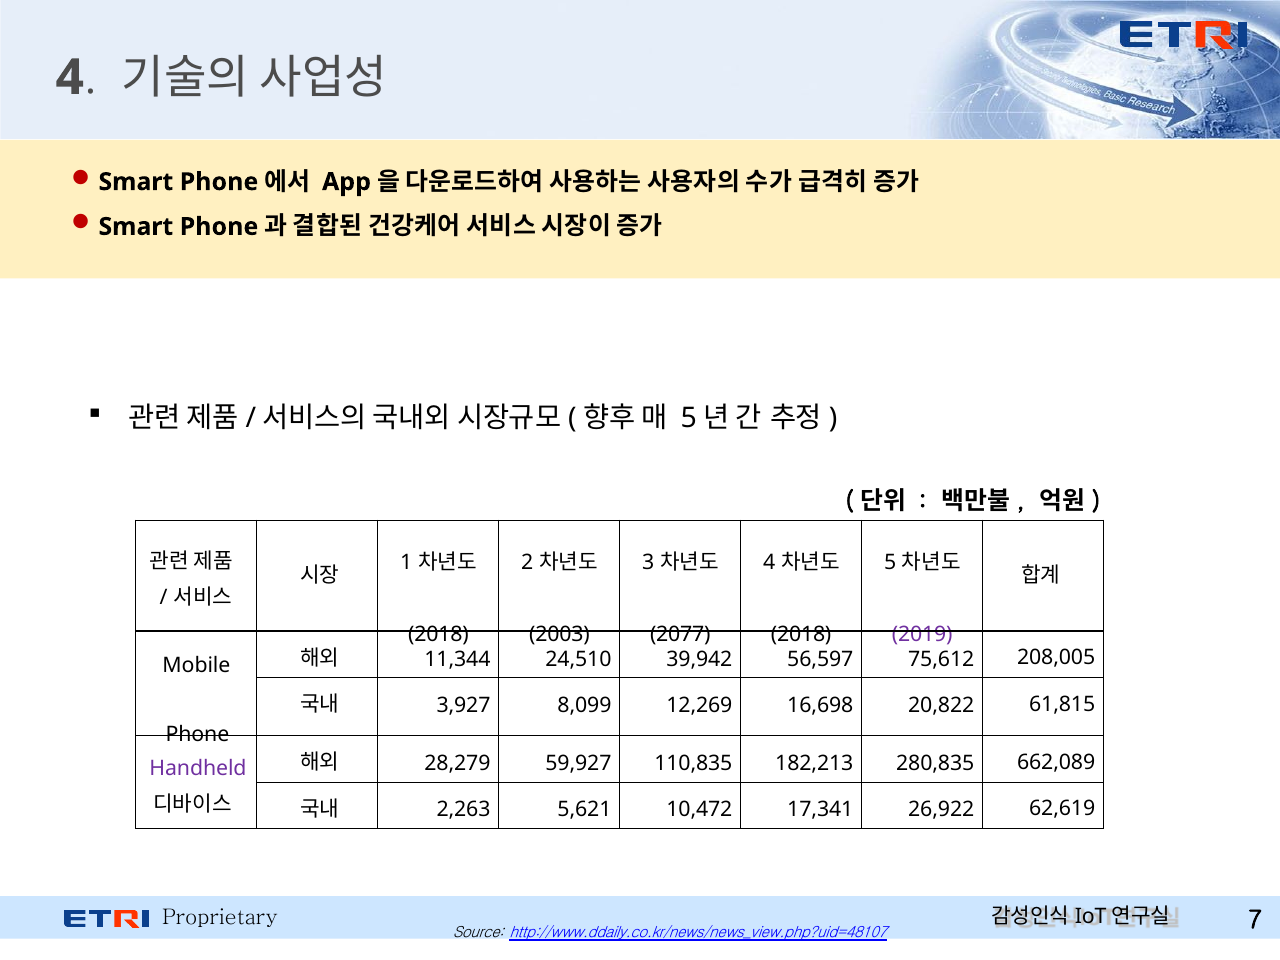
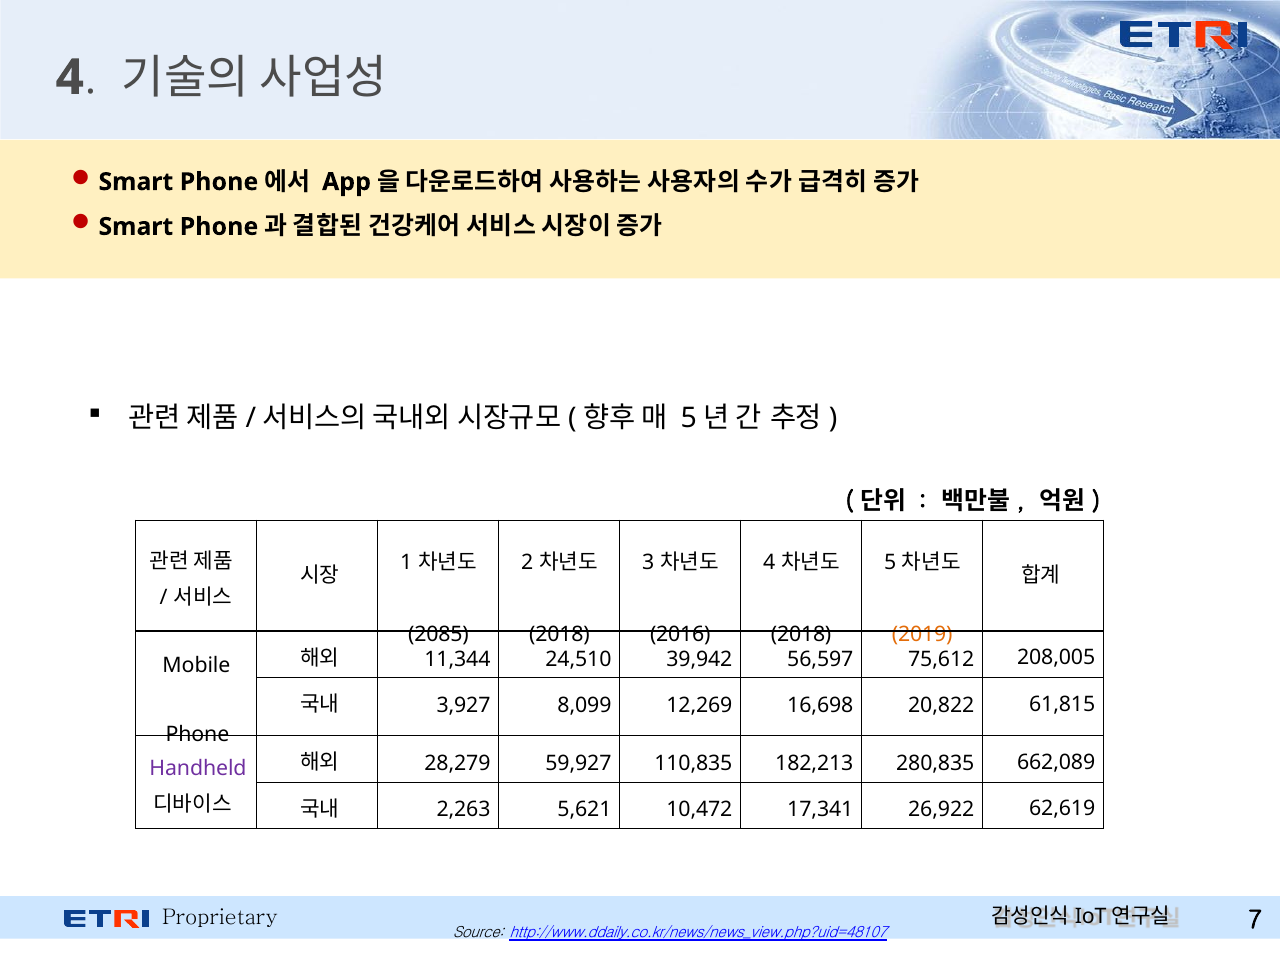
2018 at (438, 635): 2018 -> 2085
2003 at (559, 635): 2003 -> 2018
2077: 2077 -> 2016
2019 colour: purple -> orange
